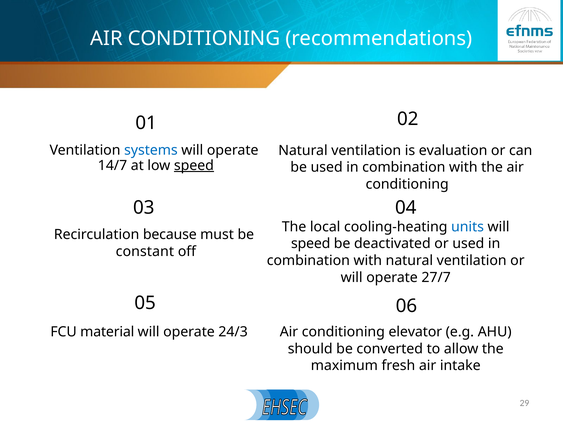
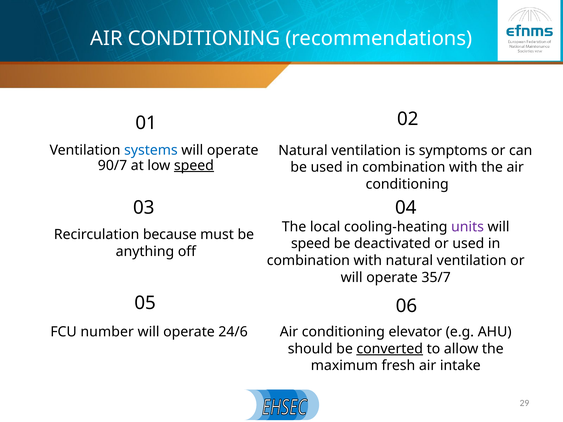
evaluation: evaluation -> symptoms
14/7: 14/7 -> 90/7
units colour: blue -> purple
constant: constant -> anything
27/7: 27/7 -> 35/7
material: material -> number
24/3: 24/3 -> 24/6
converted underline: none -> present
